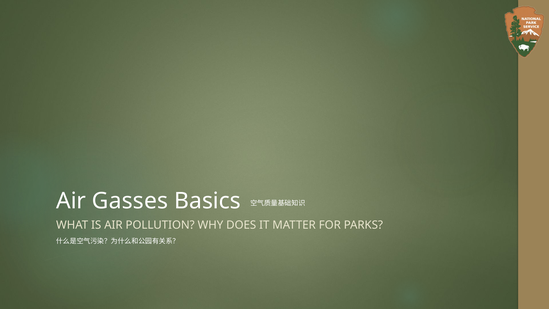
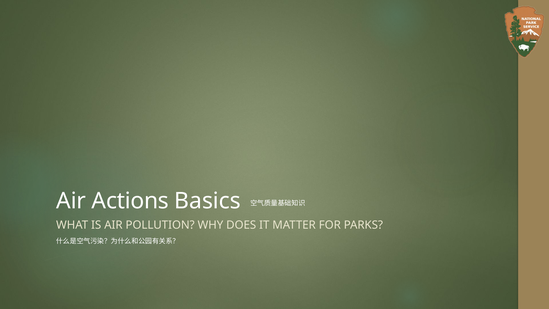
Gasses: Gasses -> Actions
